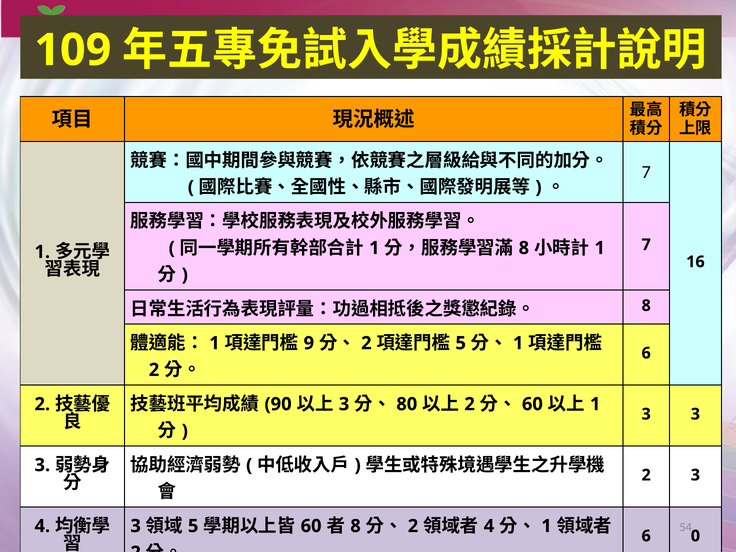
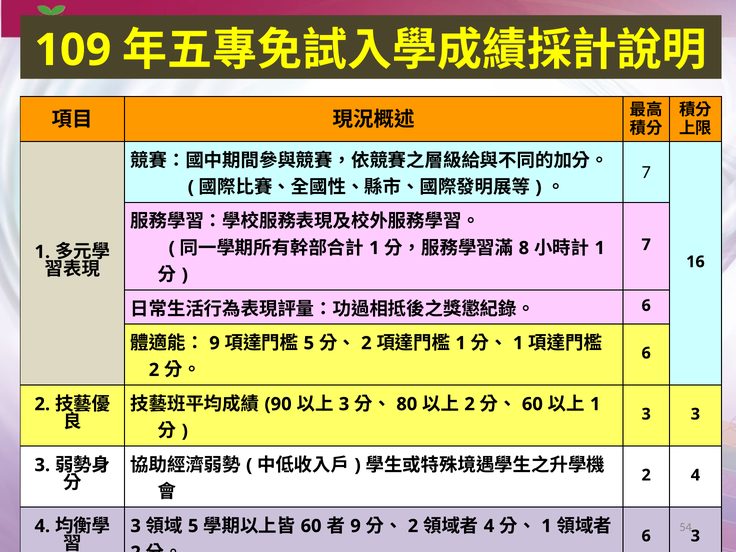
8 at (646, 306): 8 -> 6
1 at (215, 343): 1 -> 9
9 at (309, 343): 9 -> 5
5 at (461, 343): 5 -> 1
2 3: 3 -> 4
8 at (356, 526): 8 -> 9
6 0: 0 -> 3
